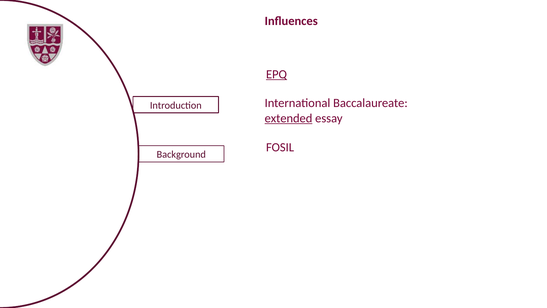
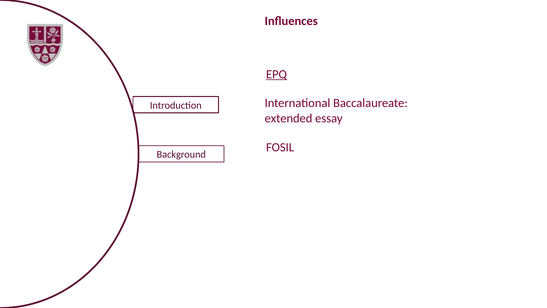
extended underline: present -> none
